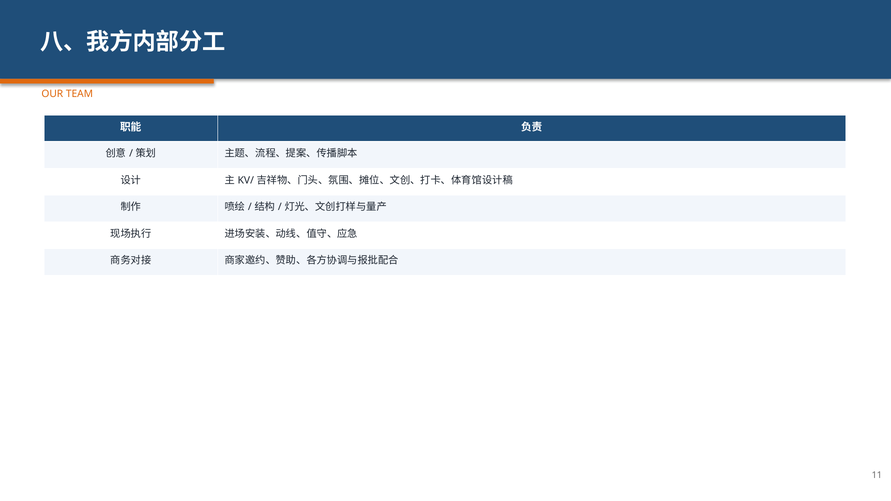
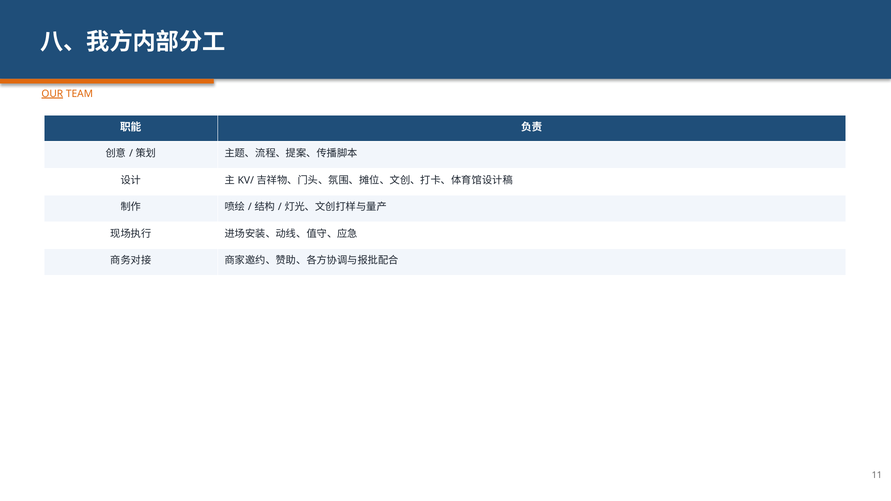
OUR underline: none -> present
